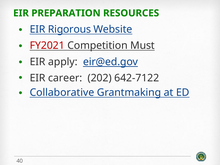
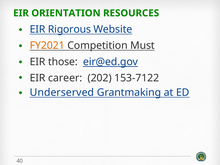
PREPARATION: PREPARATION -> ORIENTATION
FY2021 colour: red -> orange
apply: apply -> those
642-7122: 642-7122 -> 153-7122
Collaborative: Collaborative -> Underserved
